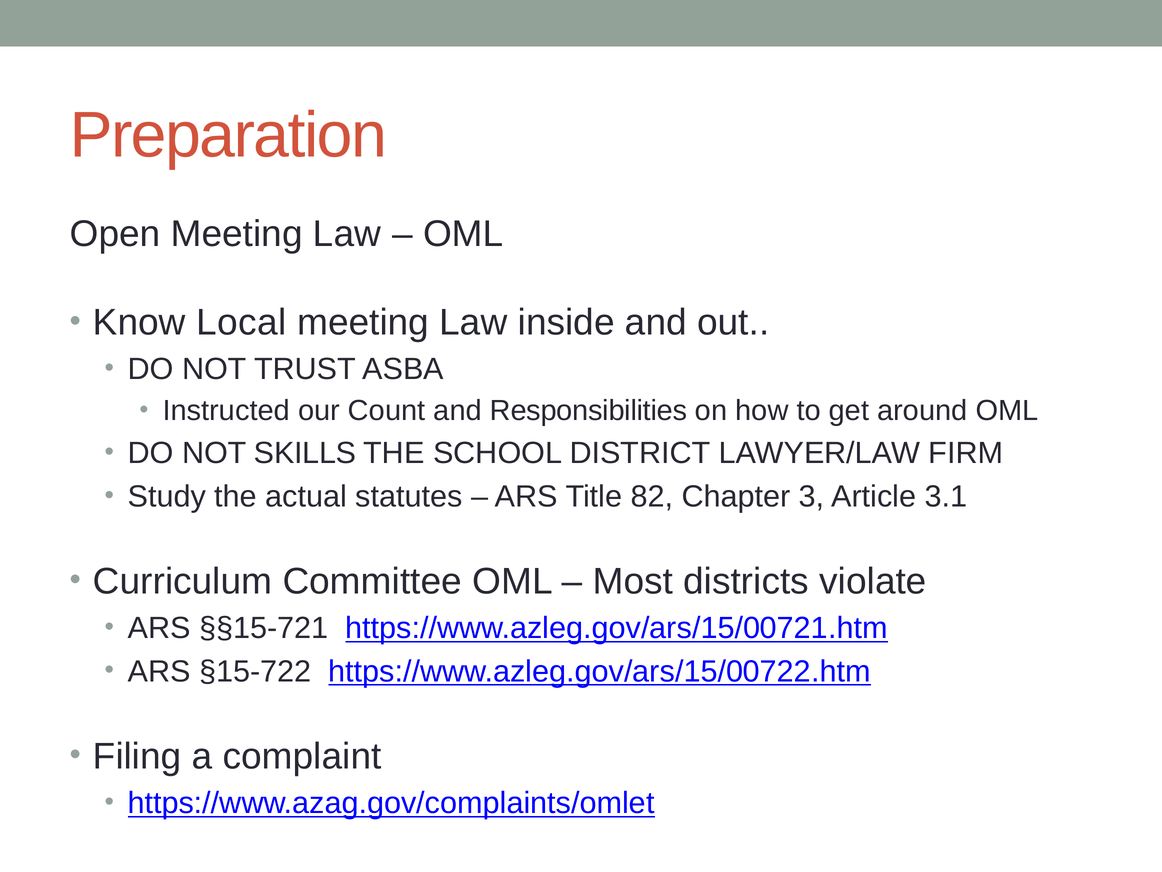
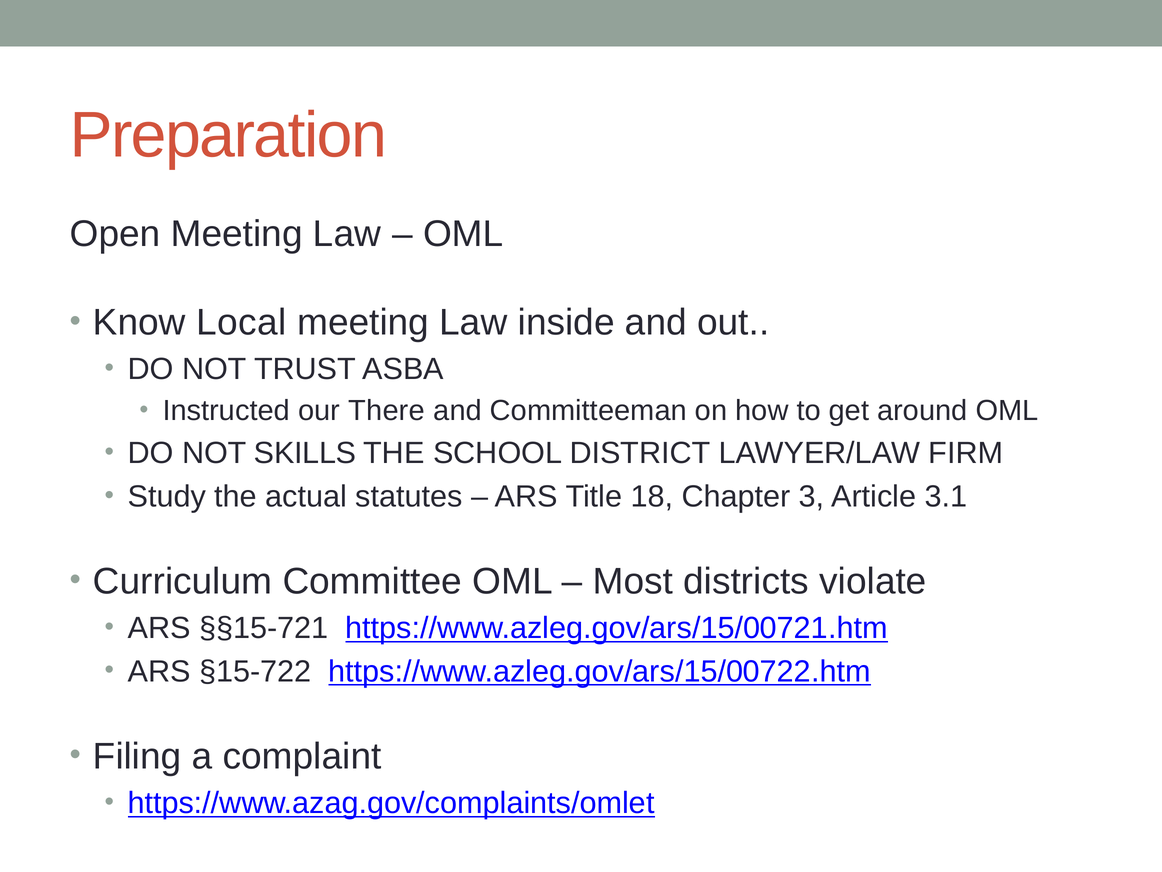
Count: Count -> There
Responsibilities: Responsibilities -> Committeeman
82: 82 -> 18
